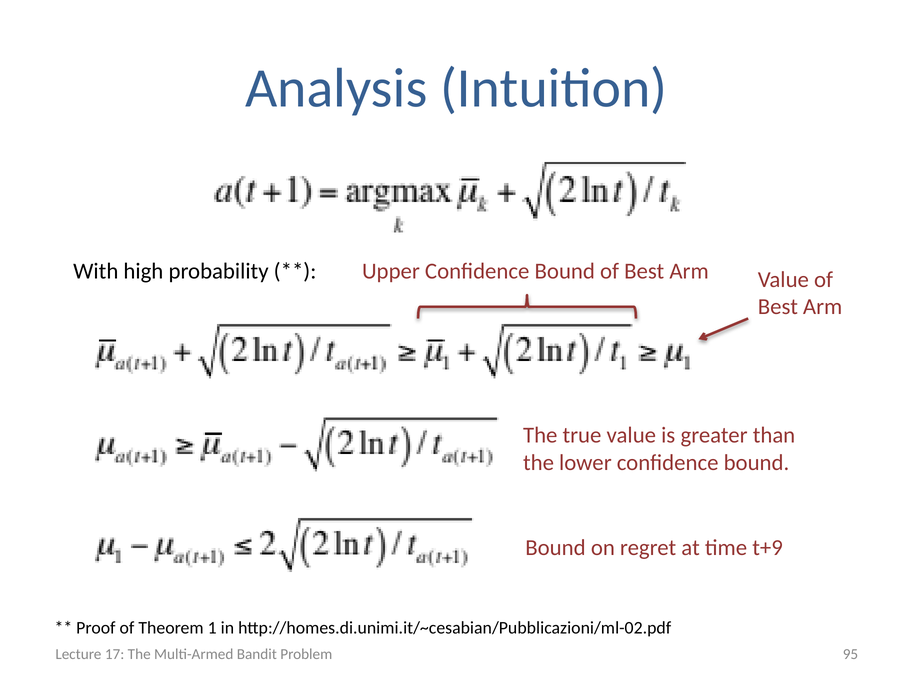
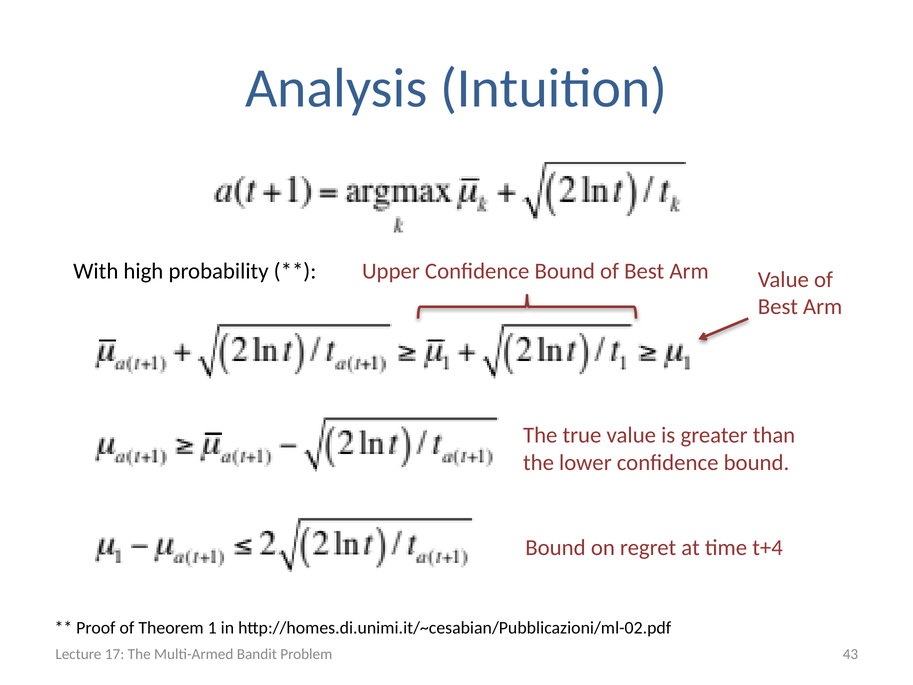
t+9: t+9 -> t+4
95: 95 -> 43
